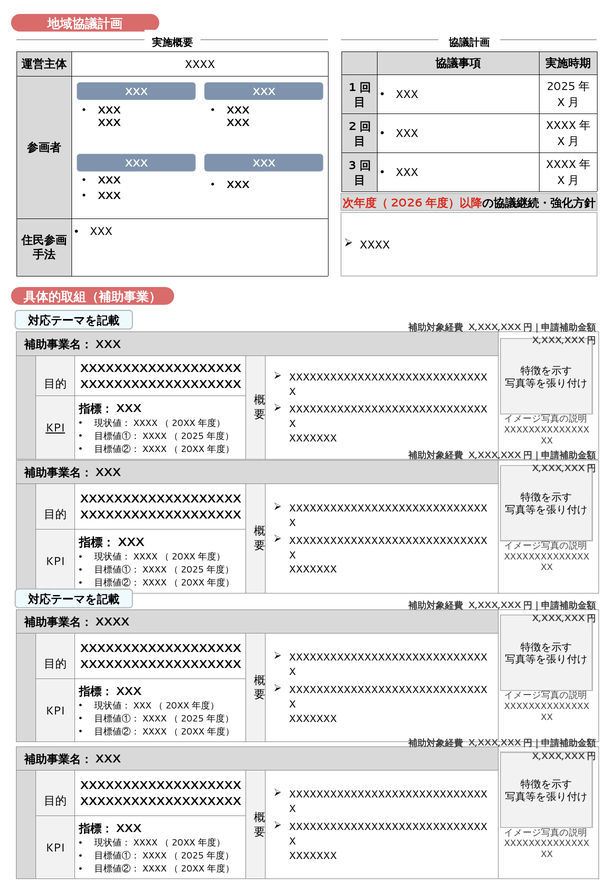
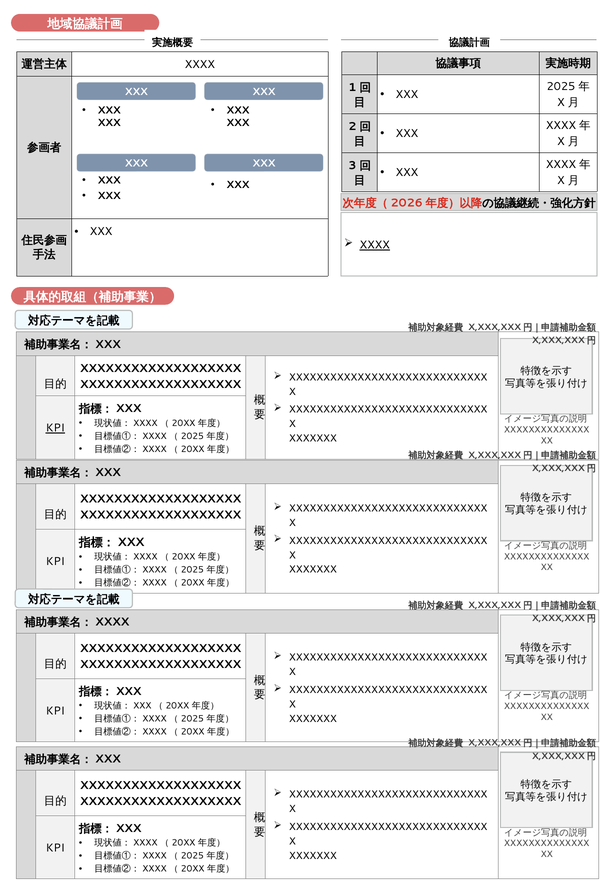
XXXX at (375, 245) underline: none -> present
